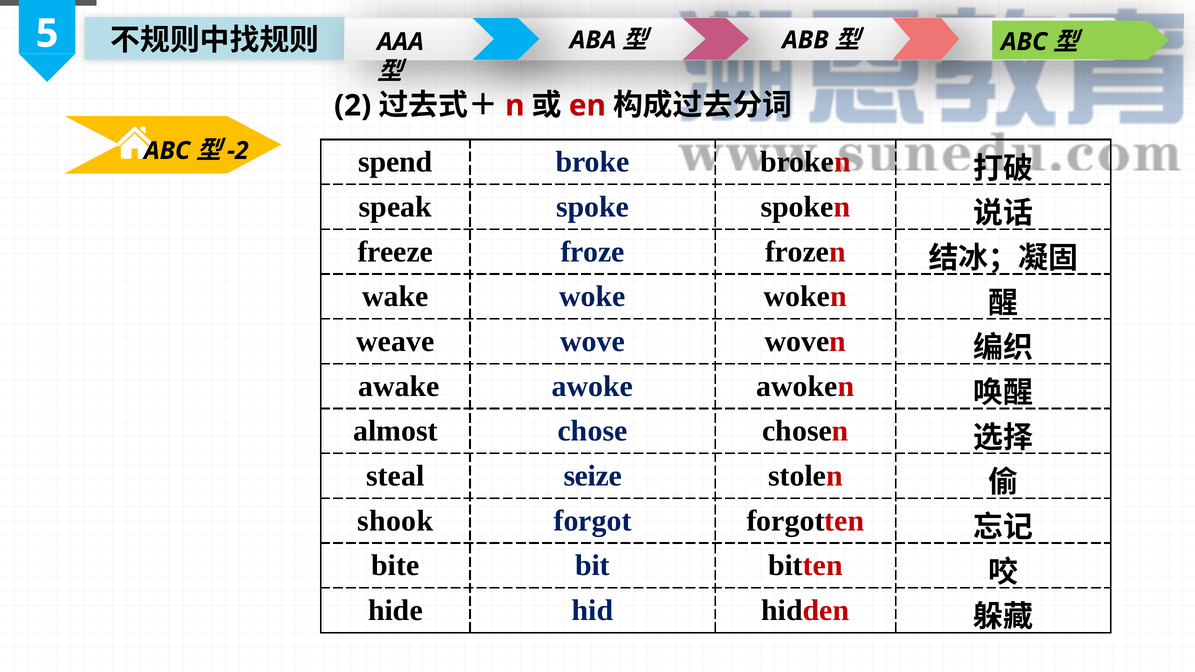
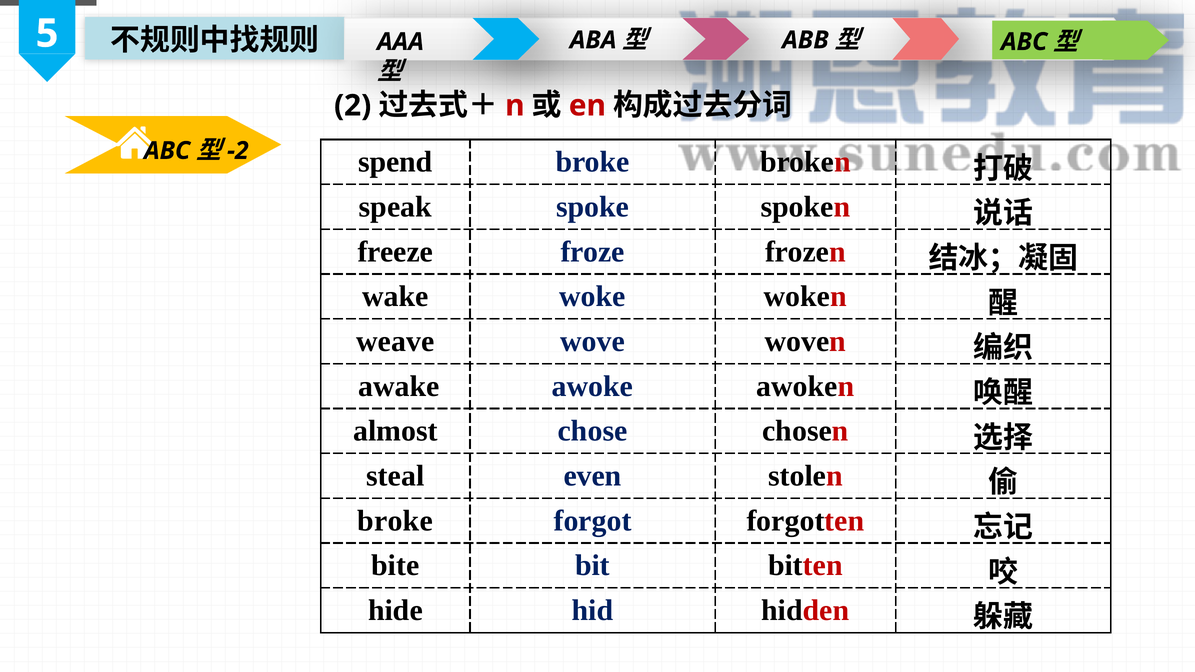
seize: seize -> even
shook at (395, 521): shook -> broke
